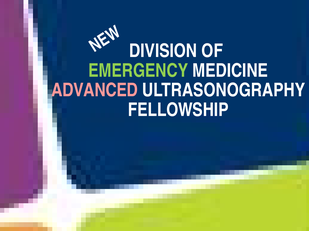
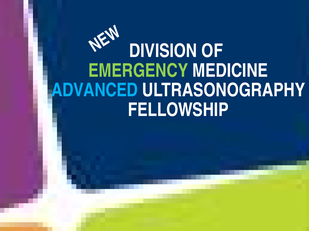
ADVANCED colour: pink -> light blue
